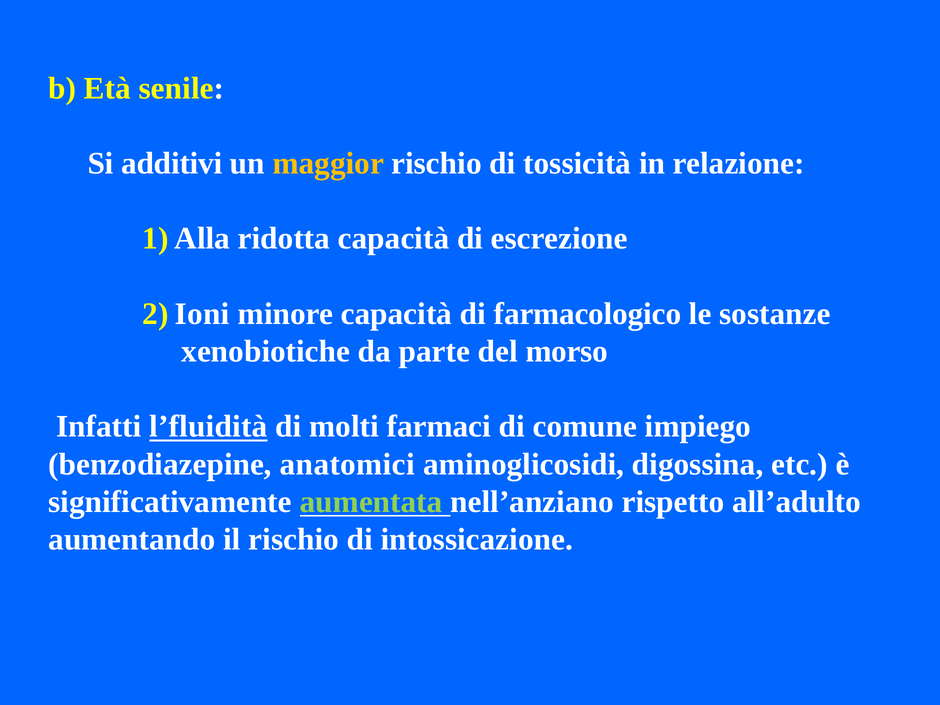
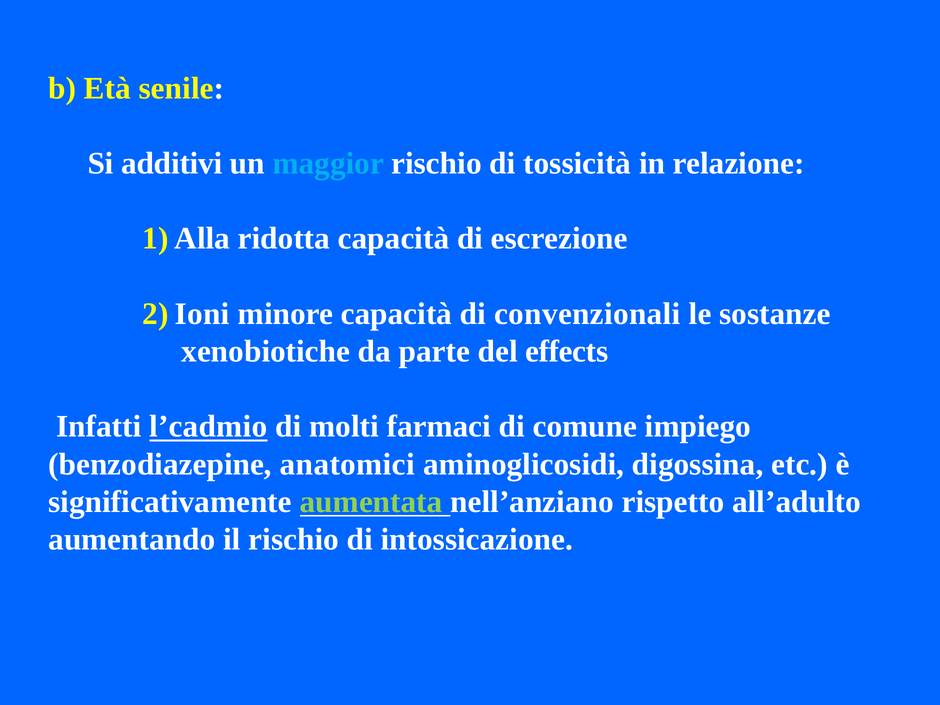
maggior colour: yellow -> light blue
farmacologico: farmacologico -> convenzionali
morso: morso -> effects
l’fluidità: l’fluidità -> l’cadmio
